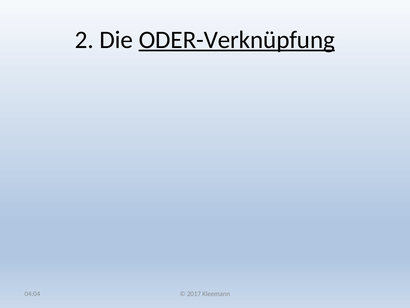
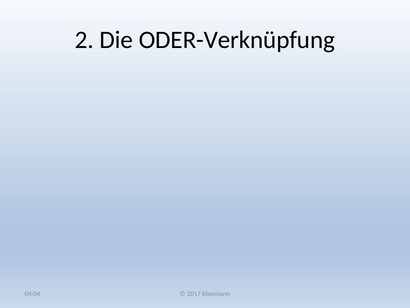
ODER-Verknüpfung underline: present -> none
